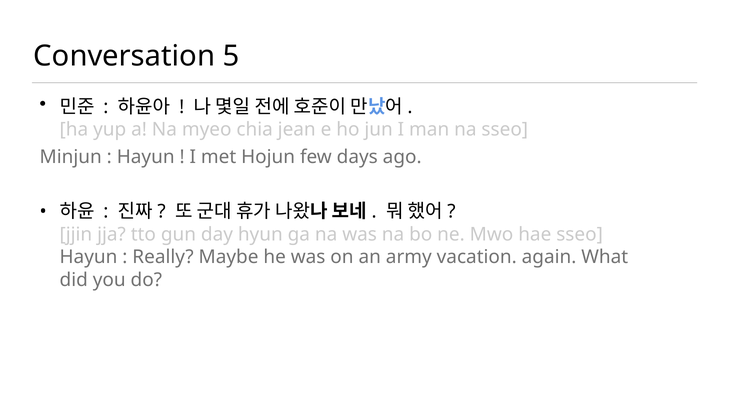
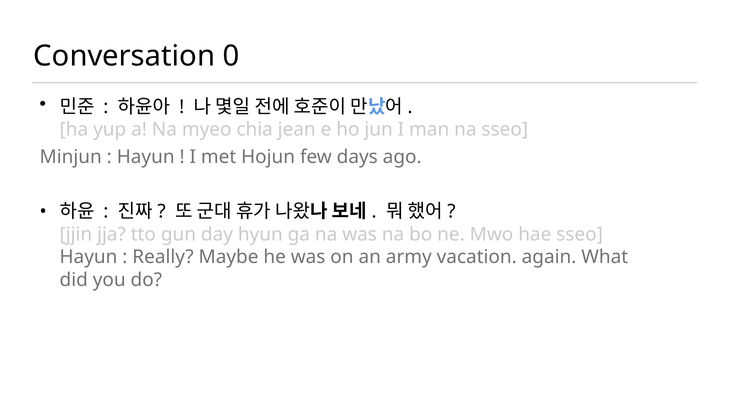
5: 5 -> 0
